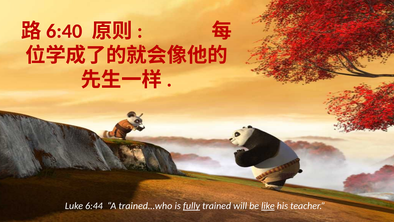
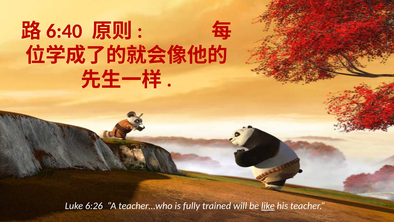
6:44: 6:44 -> 6:26
trained…who: trained…who -> teacher…who
fully underline: present -> none
